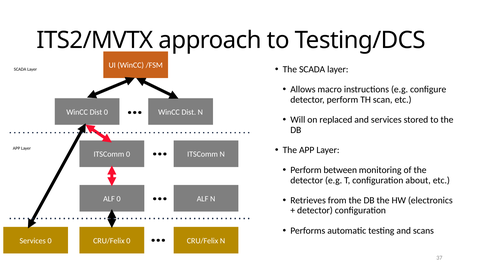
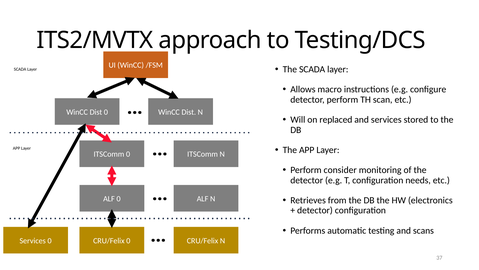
between: between -> consider
about: about -> needs
